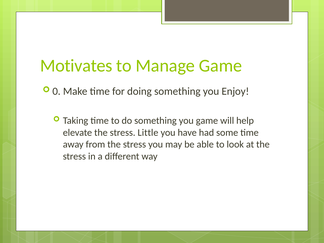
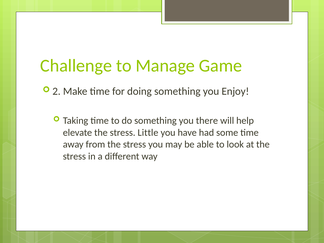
Motivates: Motivates -> Challenge
0: 0 -> 2
you game: game -> there
